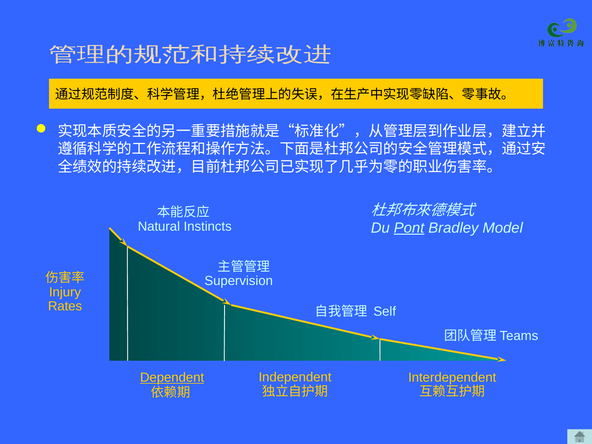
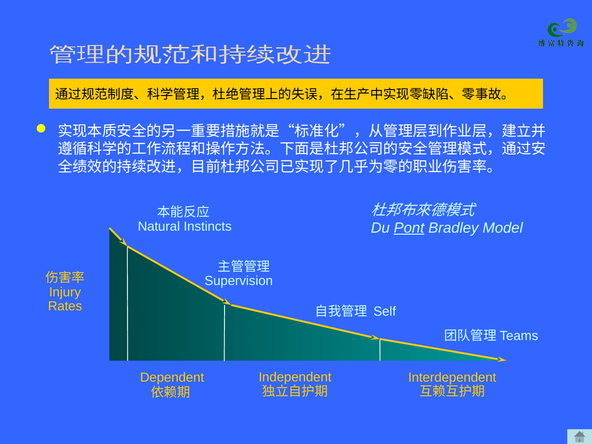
Dependent underline: present -> none
